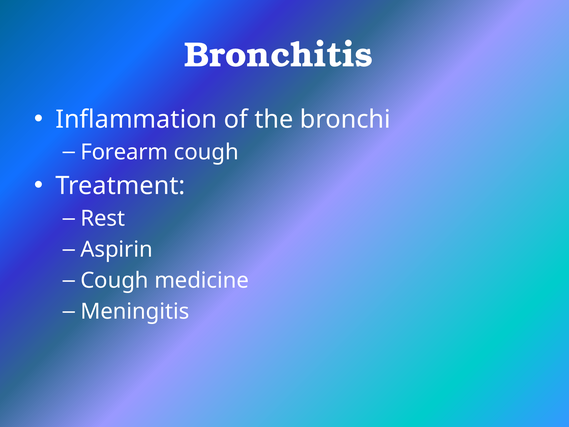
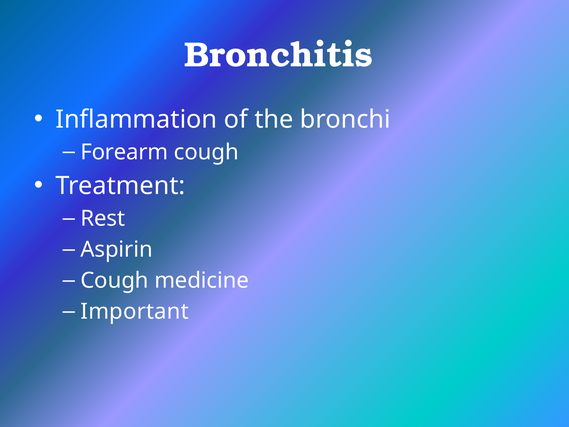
Meningitis: Meningitis -> Important
